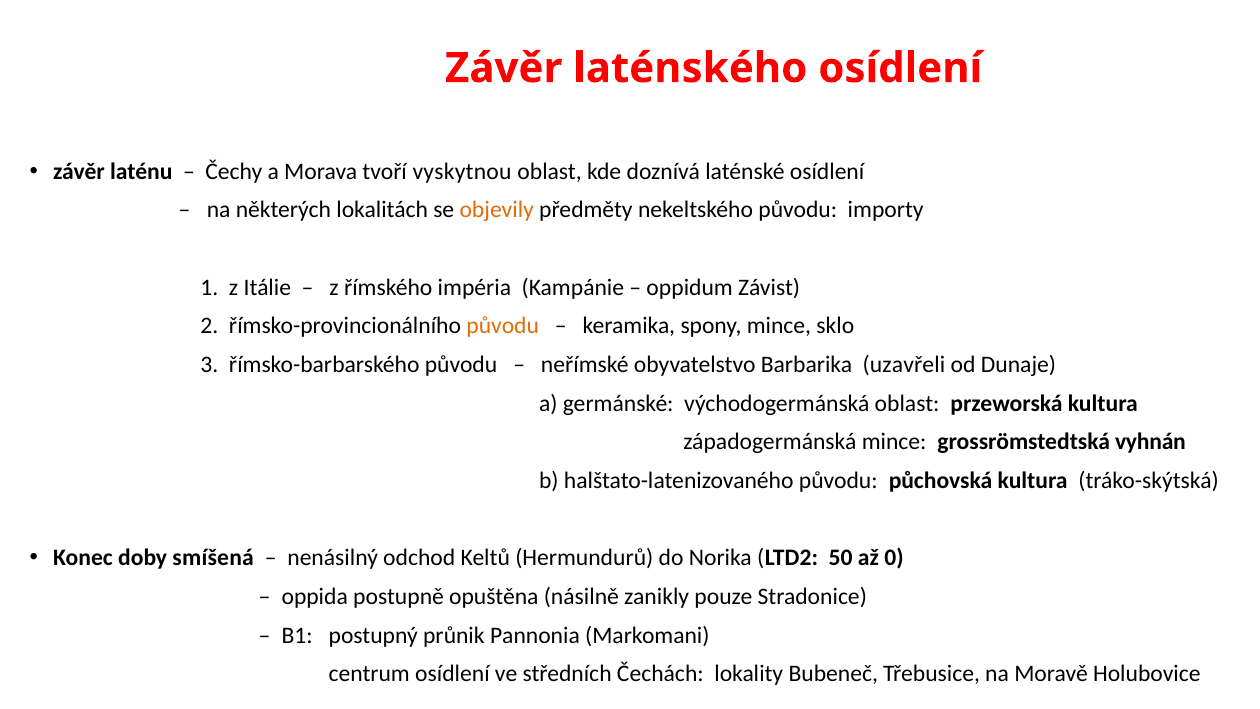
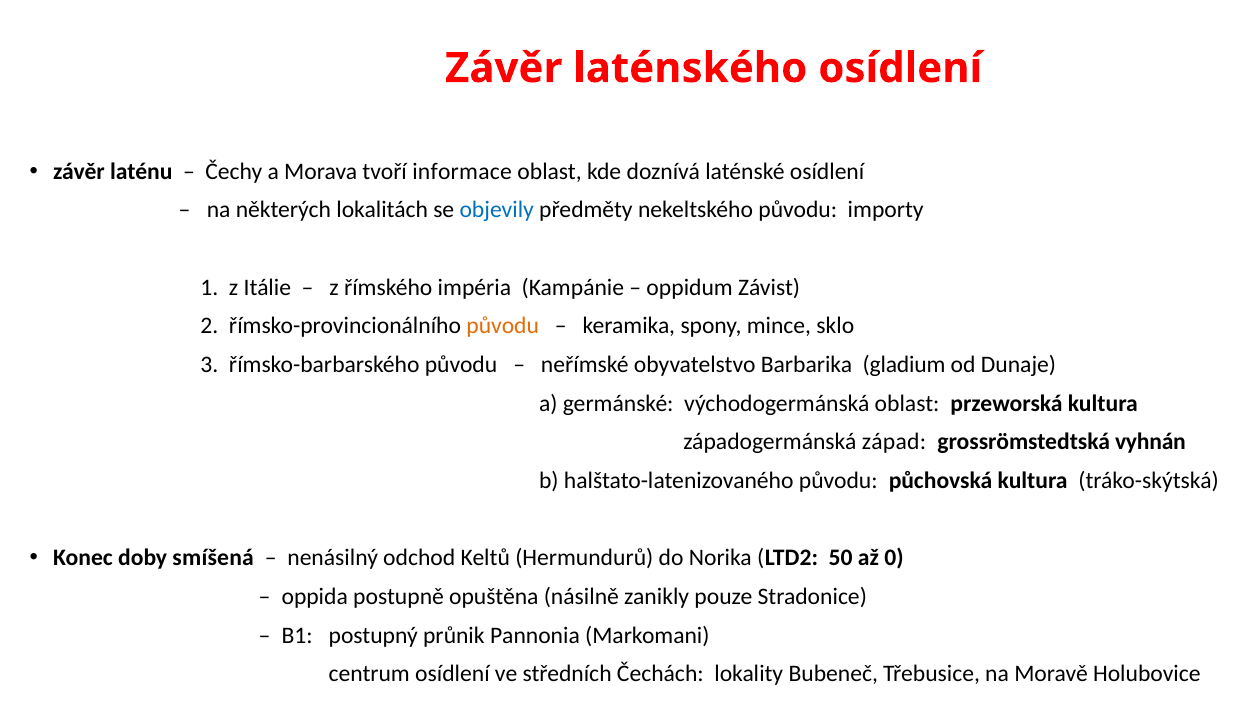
vyskytnou: vyskytnou -> informace
objevily colour: orange -> blue
uzavřeli: uzavřeli -> gladium
západogermánská mince: mince -> západ
